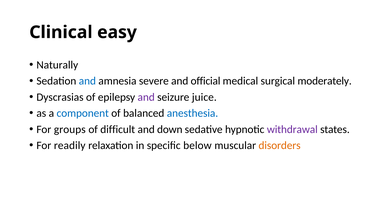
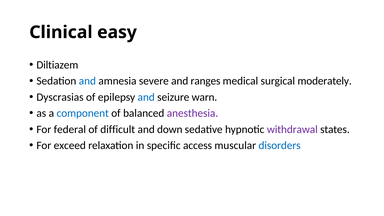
Naturally: Naturally -> Diltiazem
official: official -> ranges
and at (146, 97) colour: purple -> blue
juice: juice -> warn
anesthesia colour: blue -> purple
groups: groups -> federal
readily: readily -> exceed
below: below -> access
disorders colour: orange -> blue
